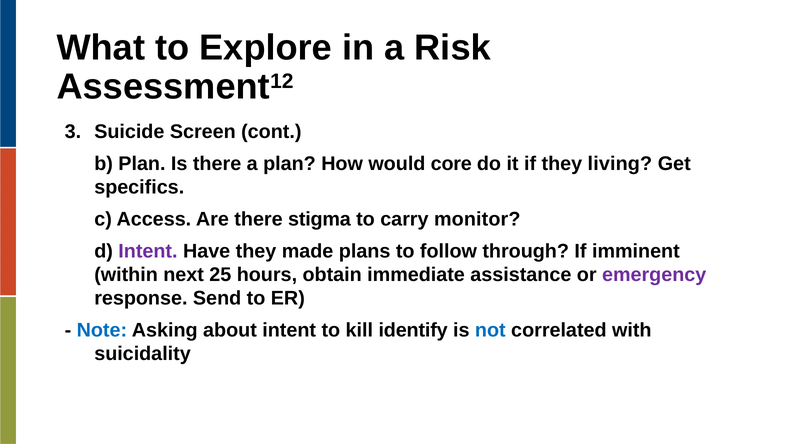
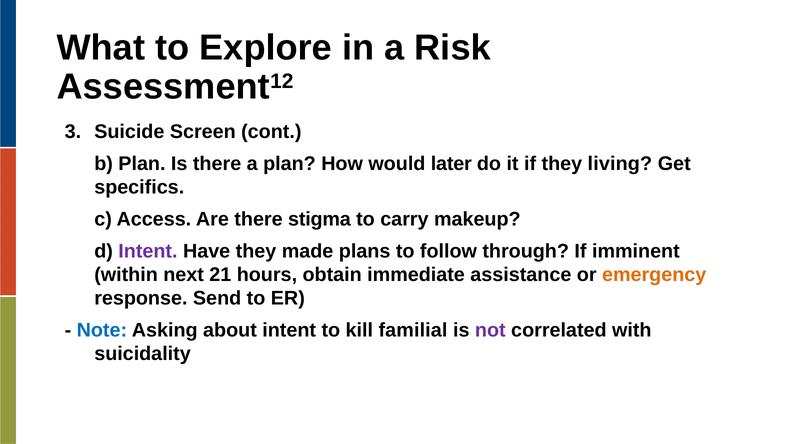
core: core -> later
monitor: monitor -> makeup
25: 25 -> 21
emergency colour: purple -> orange
identify: identify -> familial
not colour: blue -> purple
